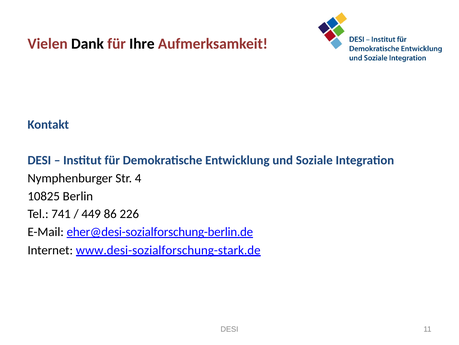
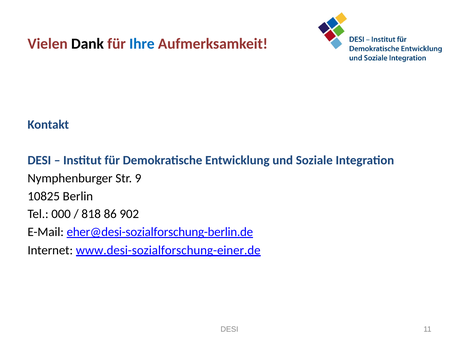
Ihre colour: black -> blue
4: 4 -> 9
741: 741 -> 000
449: 449 -> 818
226: 226 -> 902
www.desi-sozialforschung-stark.de: www.desi-sozialforschung-stark.de -> www.desi-sozialforschung-einer.de
